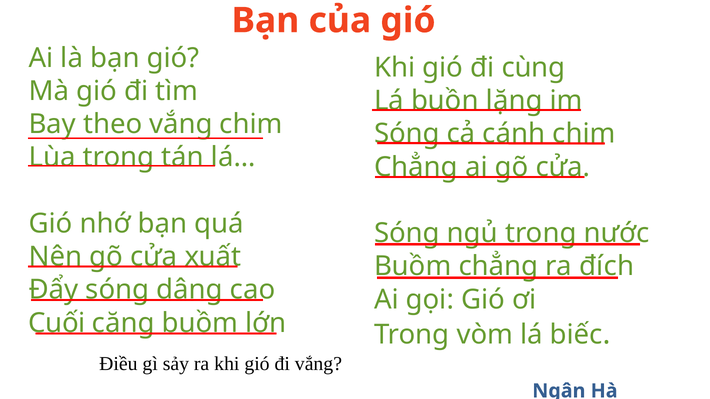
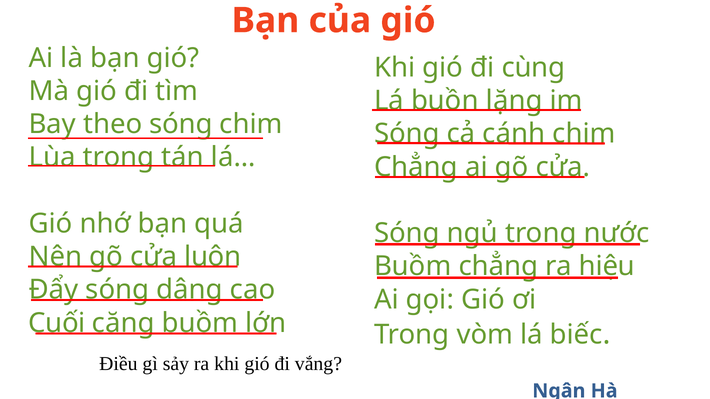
theo vắng: vắng -> sóng
xuất: xuất -> luôn
đích: đích -> hiệu
